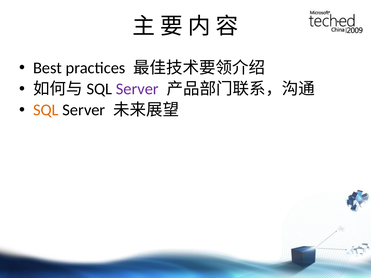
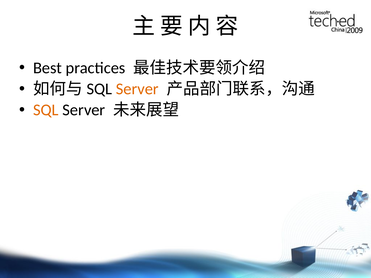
Server at (137, 89) colour: purple -> orange
